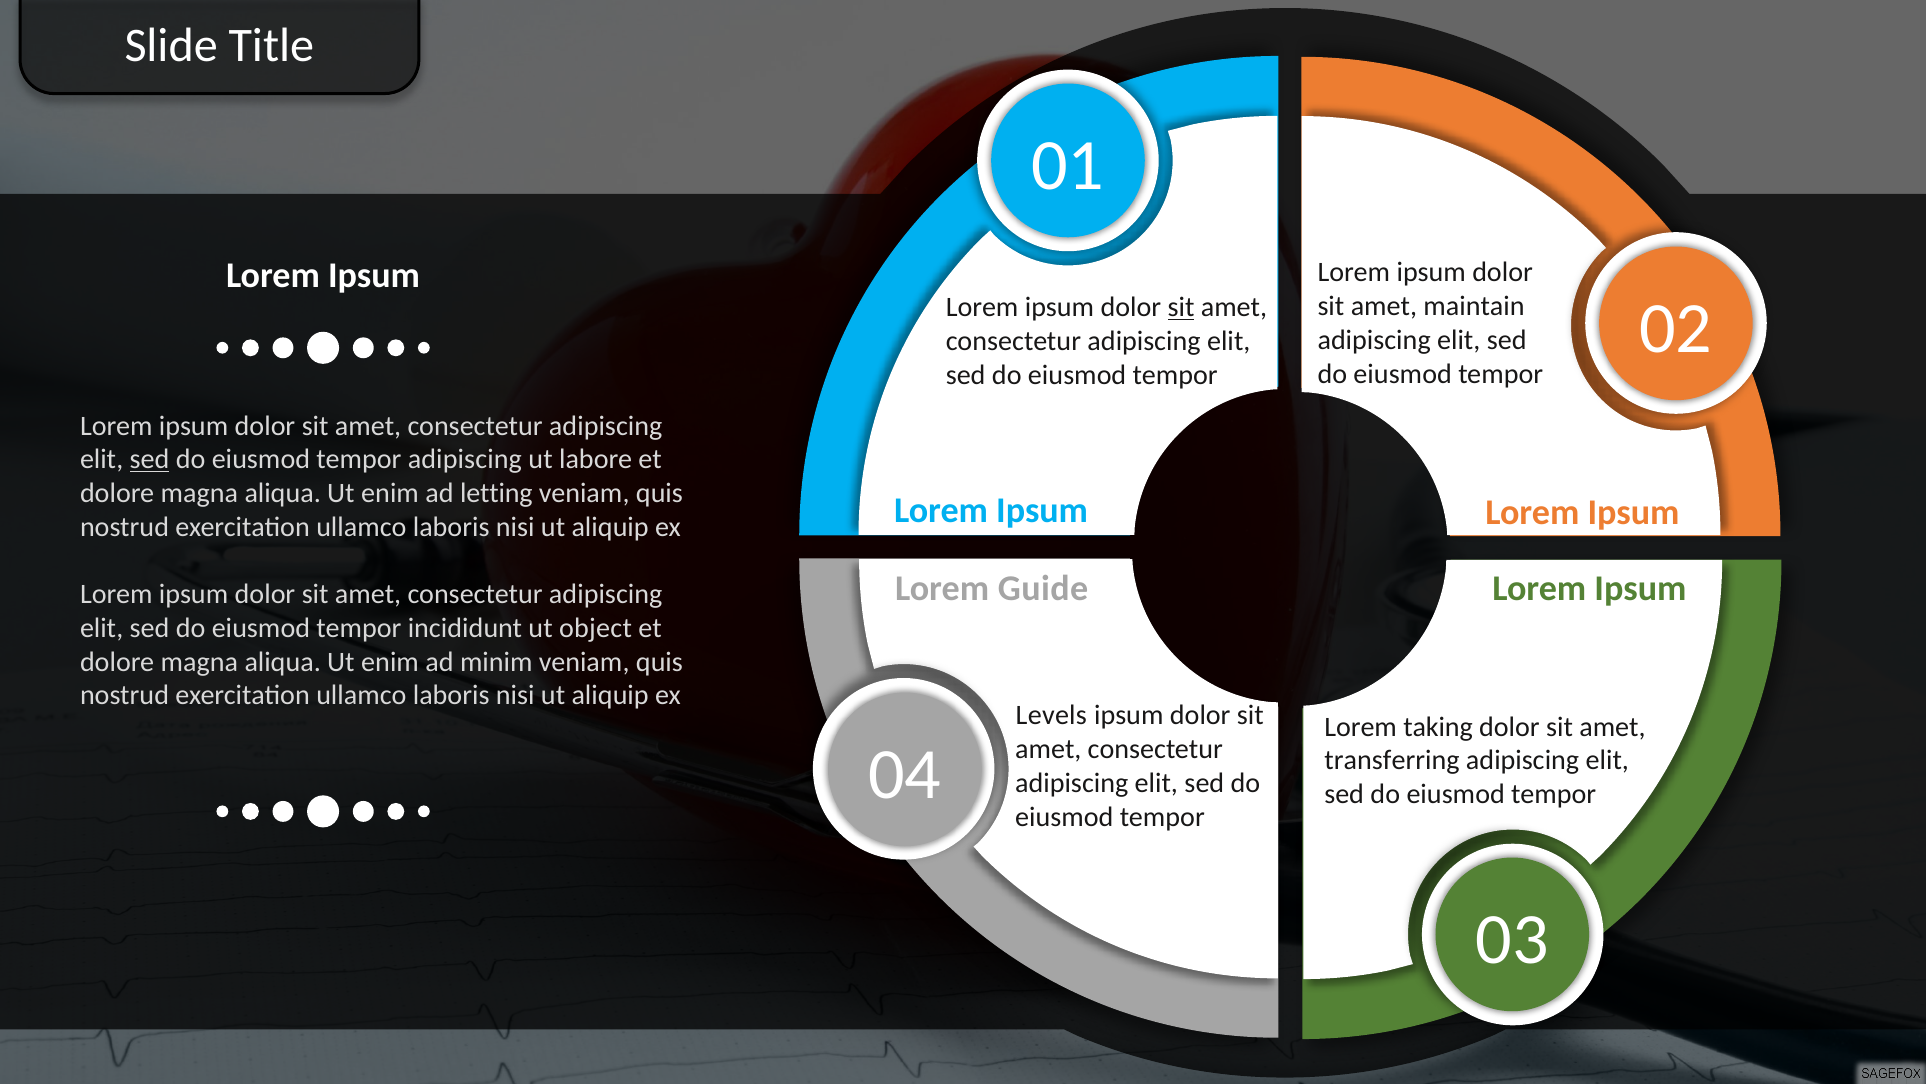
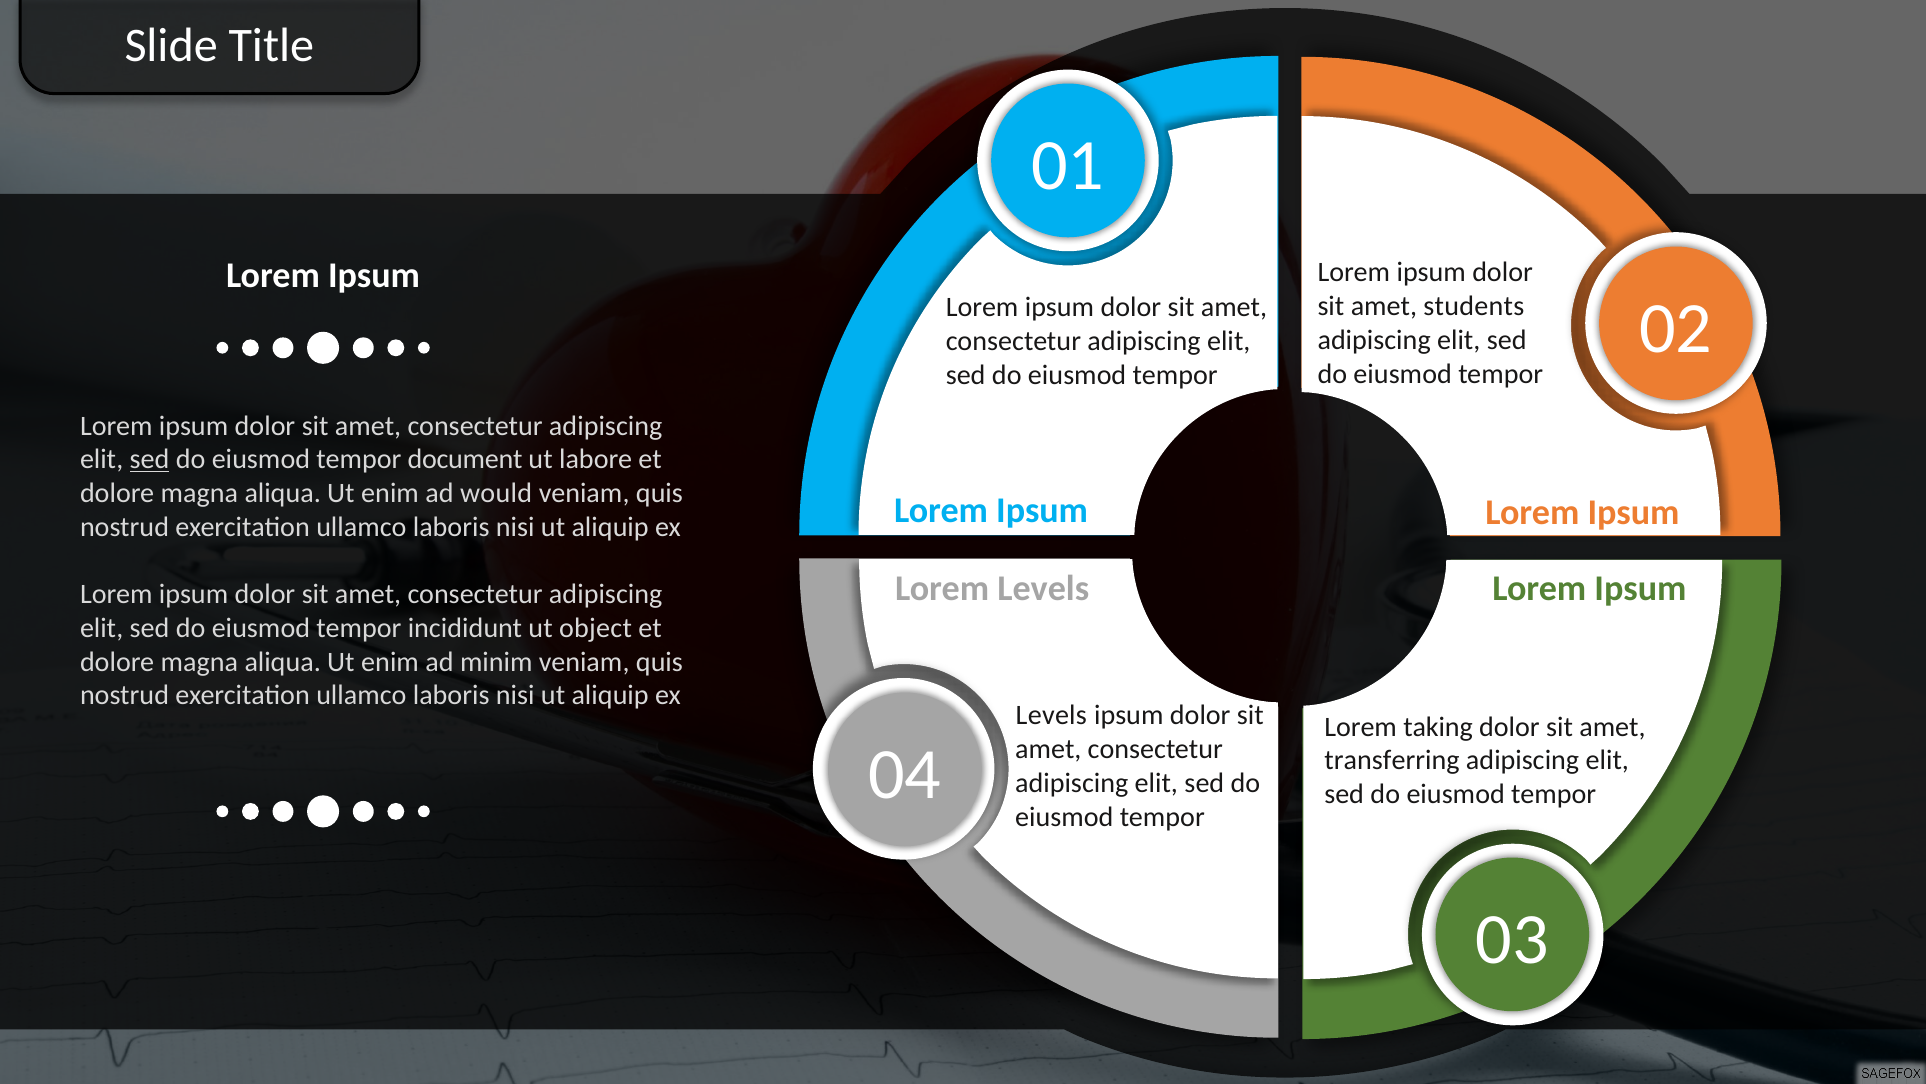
maintain: maintain -> students
sit at (1181, 307) underline: present -> none
tempor adipiscing: adipiscing -> document
letting: letting -> would
Lorem Guide: Guide -> Levels
